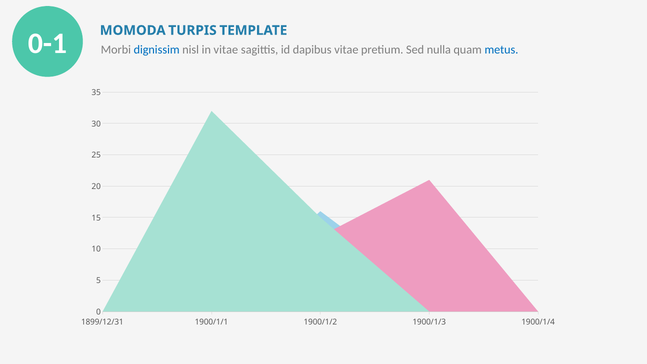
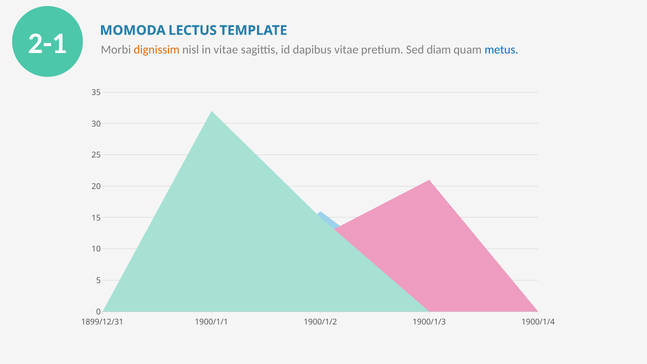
0-1: 0-1 -> 2-1
TURPIS: TURPIS -> LECTUS
dignissim colour: blue -> orange
nulla: nulla -> diam
